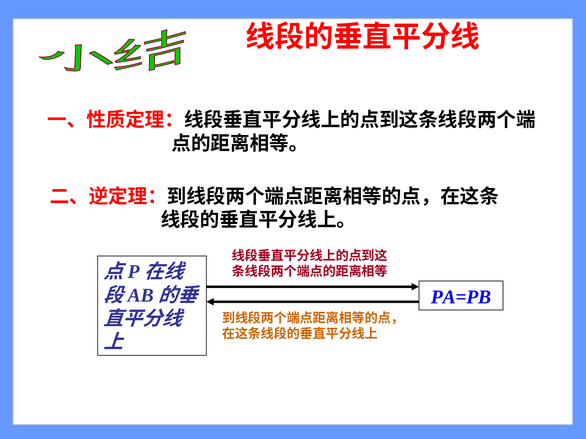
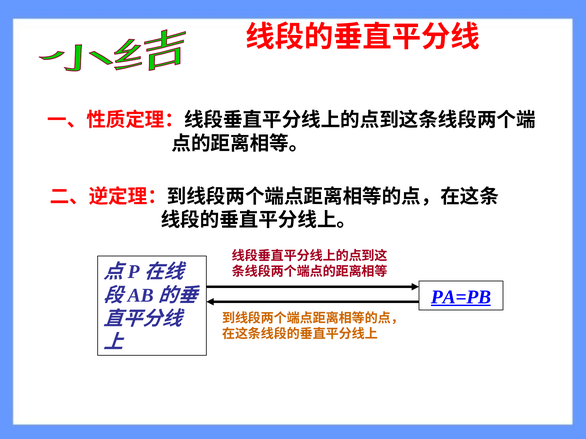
PA=PB underline: none -> present
